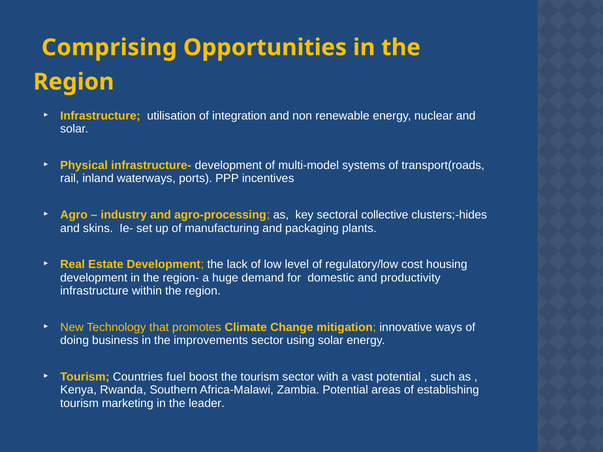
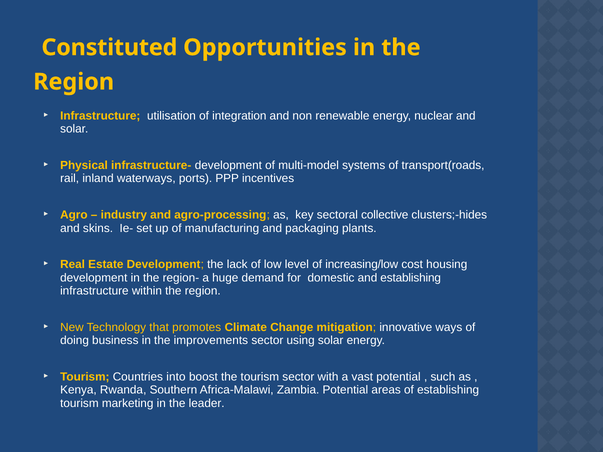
Comprising: Comprising -> Constituted
regulatory/low: regulatory/low -> increasing/low
and productivity: productivity -> establishing
fuel: fuel -> into
